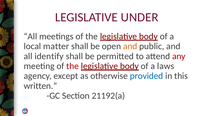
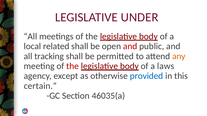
matter: matter -> related
and at (130, 46) colour: orange -> red
identify: identify -> tracking
any colour: red -> orange
written: written -> certain
21192(a: 21192(a -> 46035(a
